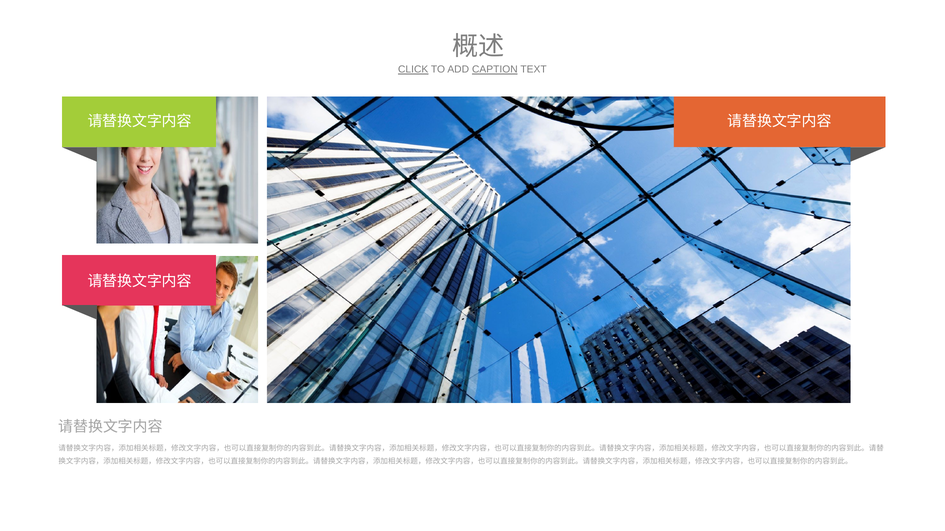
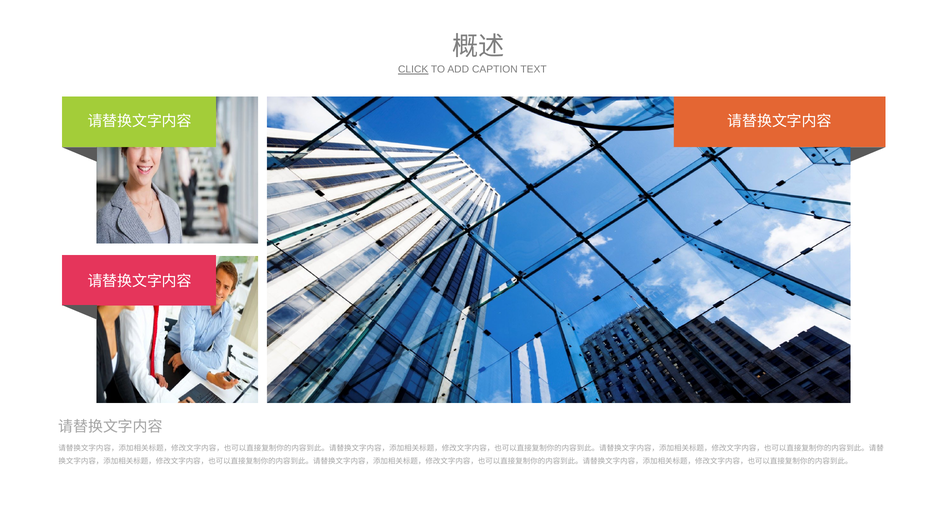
CAPTION underline: present -> none
